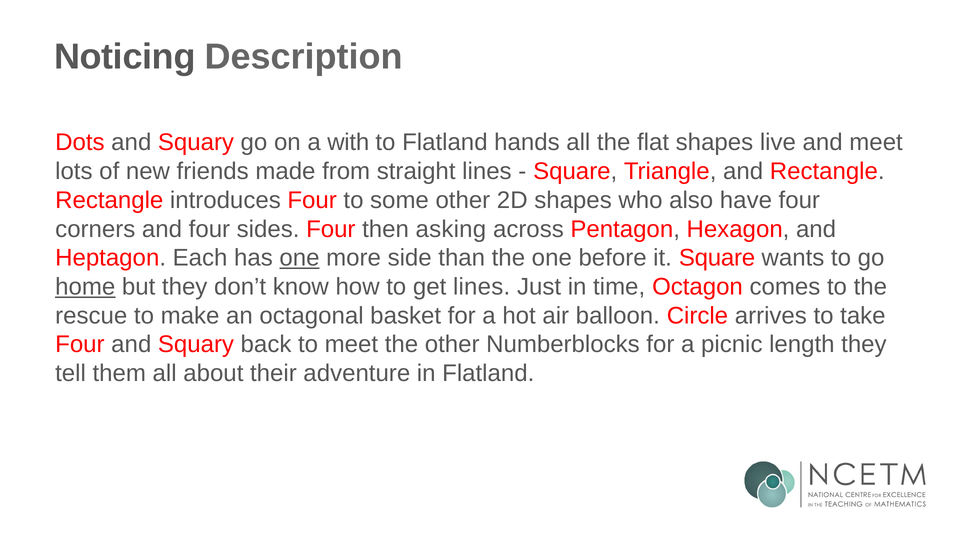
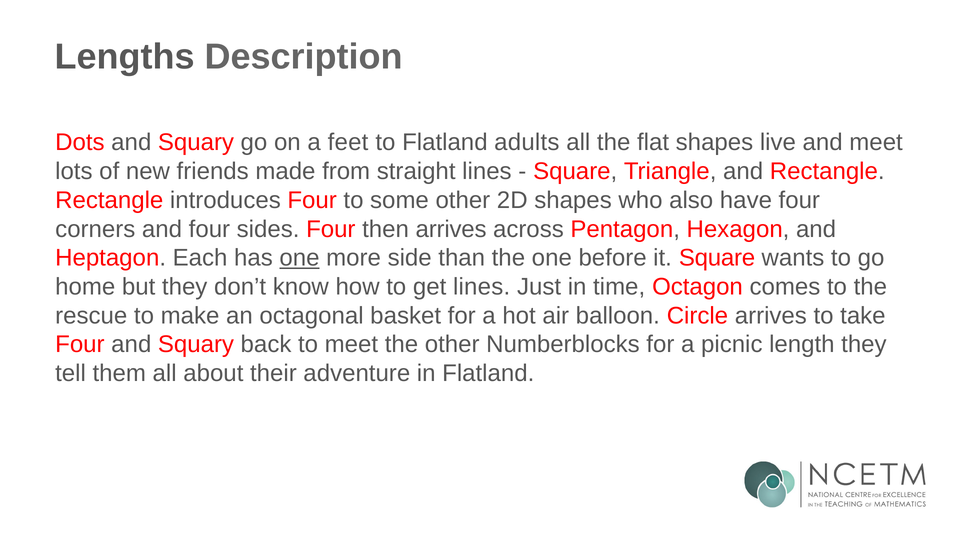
Noticing: Noticing -> Lengths
with: with -> feet
hands: hands -> adults
then asking: asking -> arrives
home underline: present -> none
